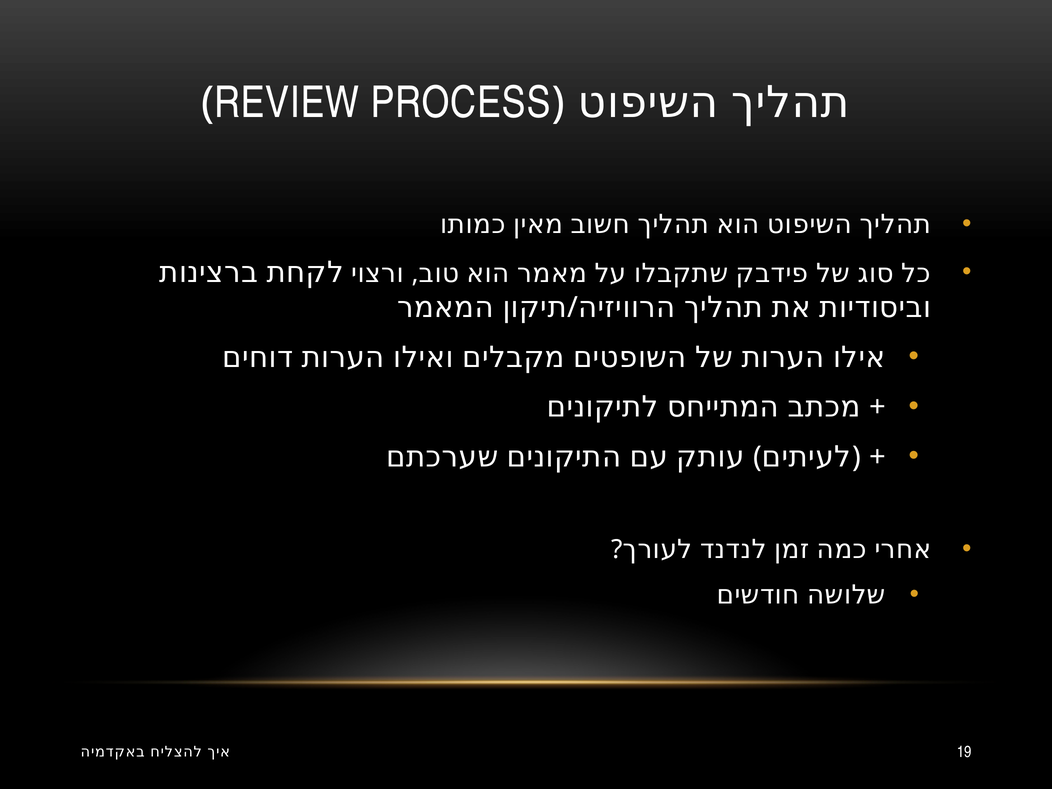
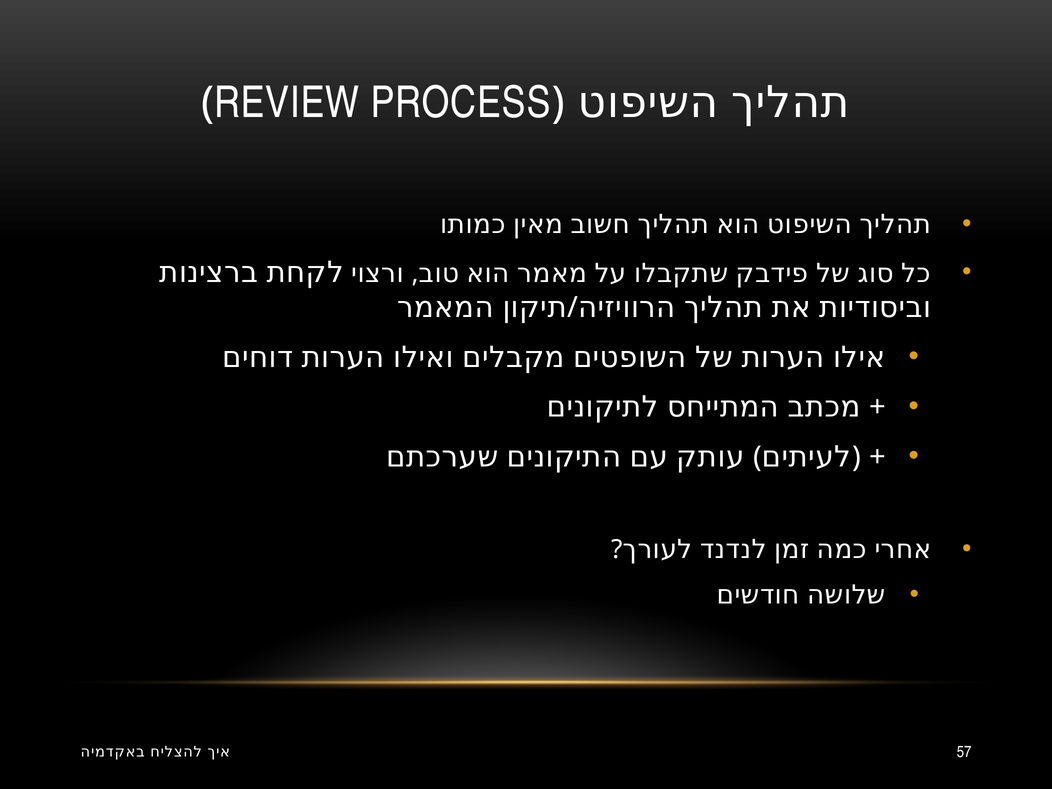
19: 19 -> 57
